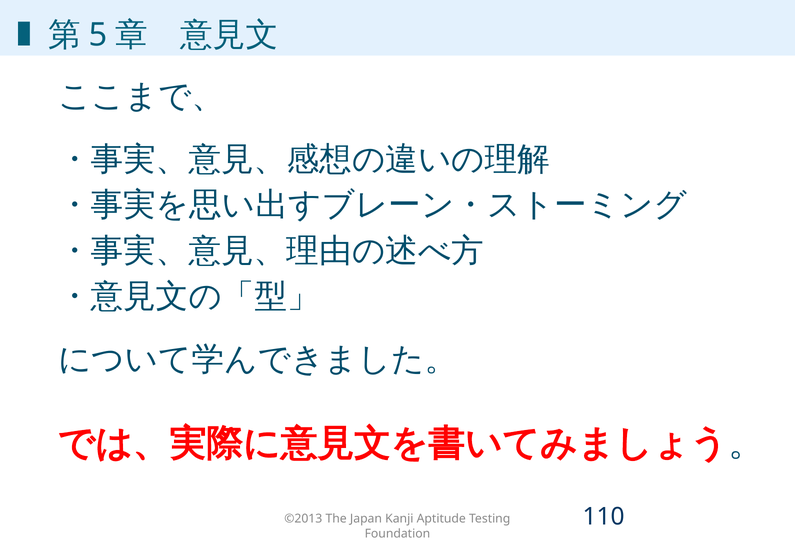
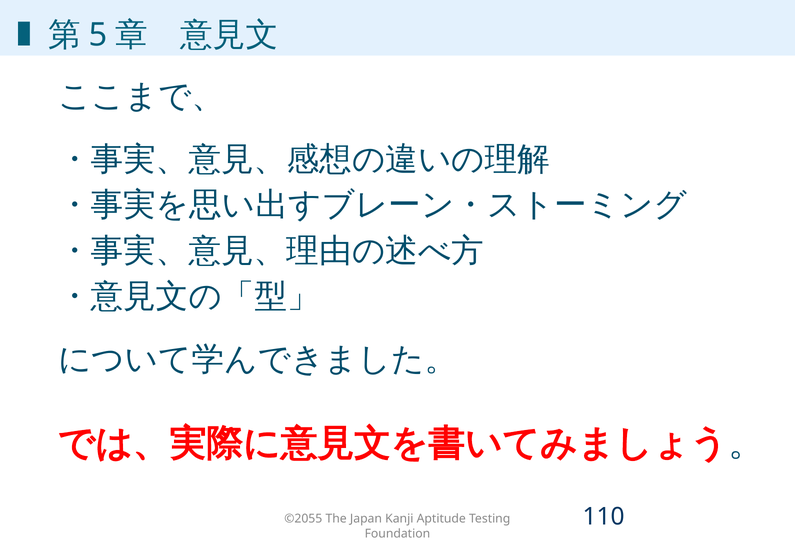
©2013: ©2013 -> ©2055
